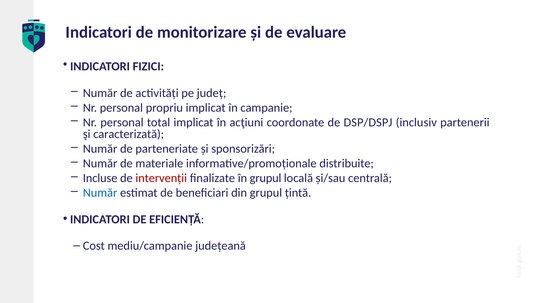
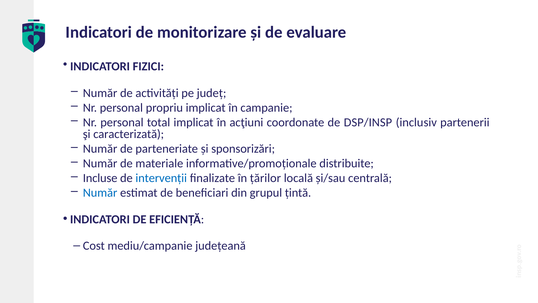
DSP/DSPJ: DSP/DSPJ -> DSP/INSP
intervenții colour: red -> blue
în grupul: grupul -> țărilor
